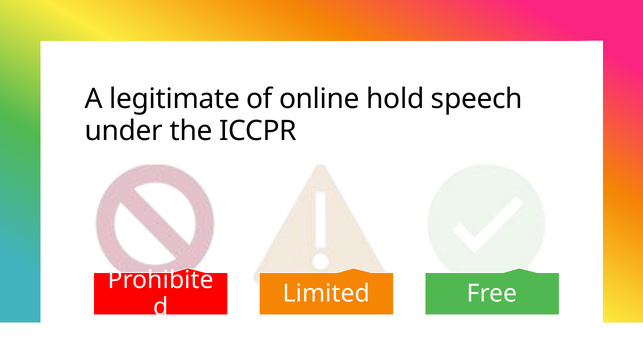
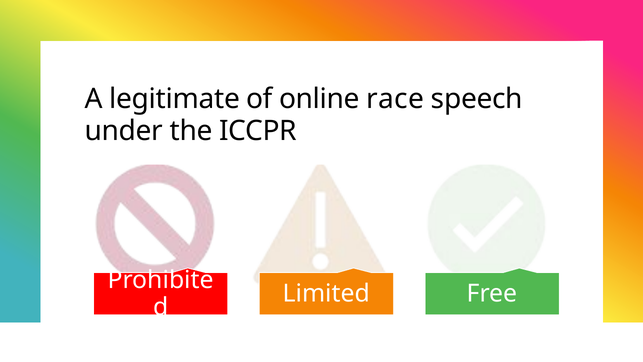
hold: hold -> race
